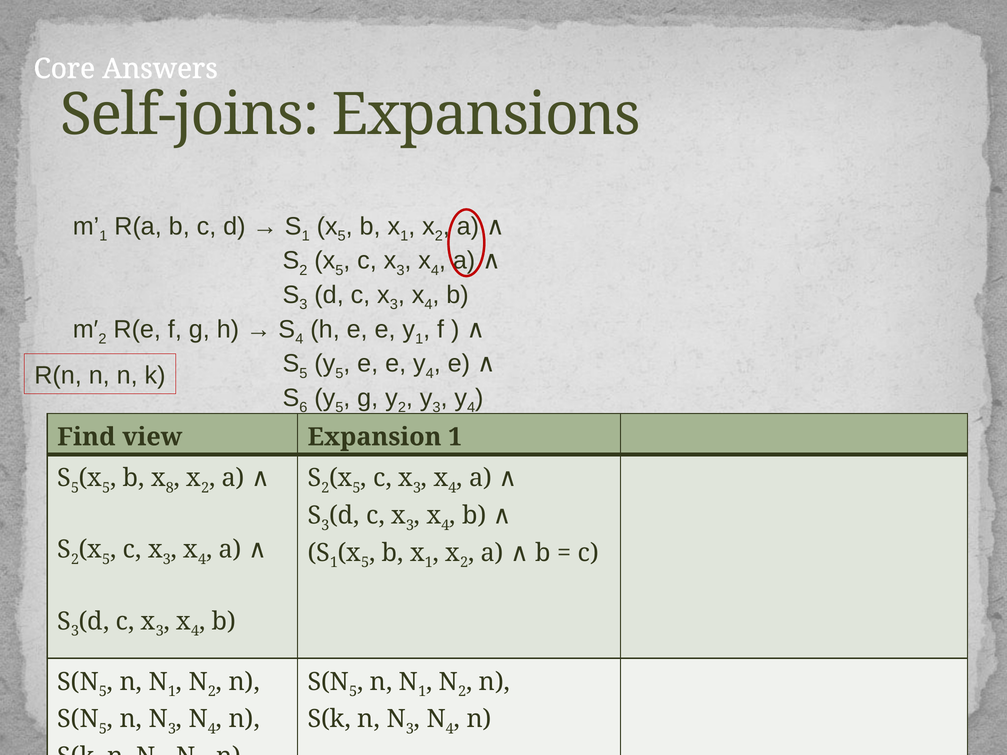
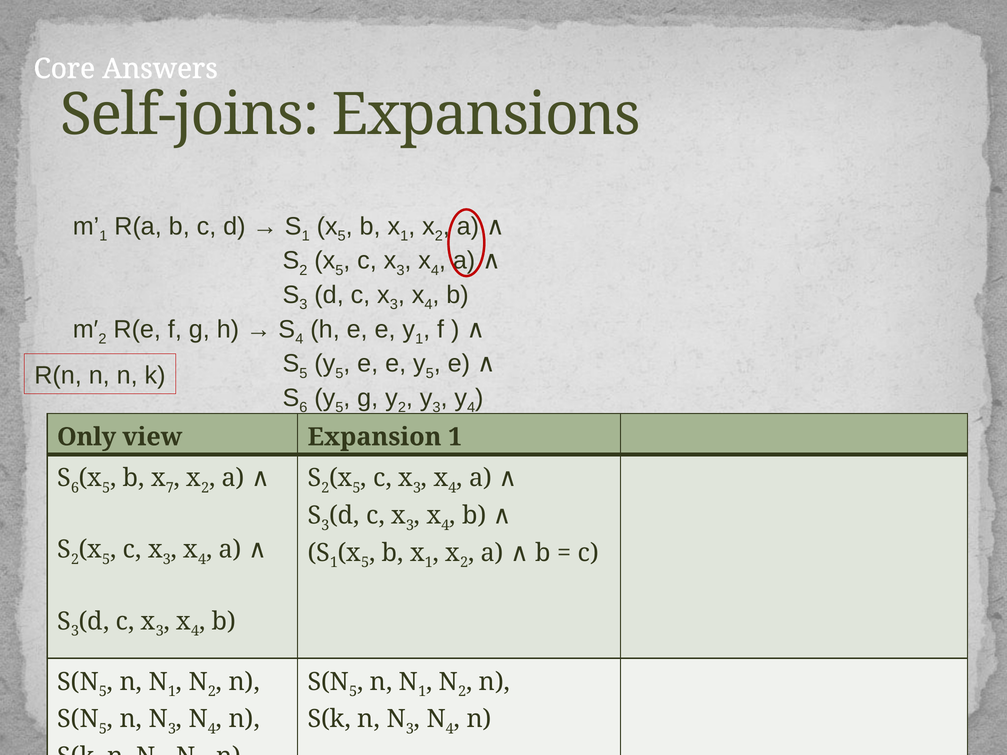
4 at (430, 373): 4 -> 5
Find: Find -> Only
5 at (75, 488): 5 -> 6
8: 8 -> 7
